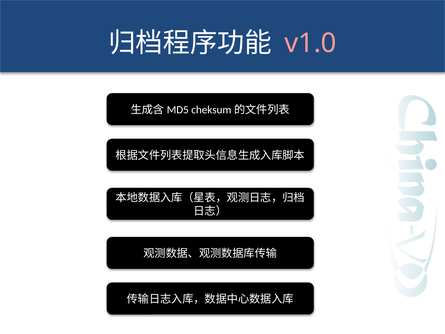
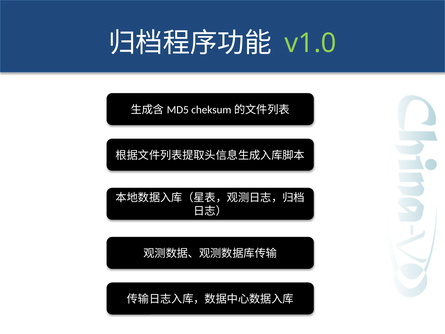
v1.0 colour: pink -> light green
